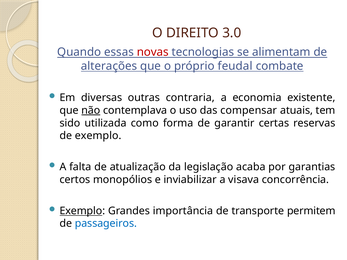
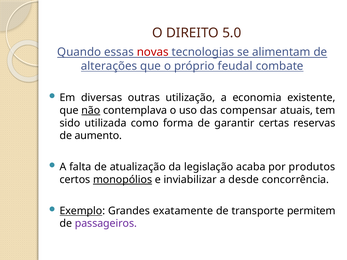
3.0: 3.0 -> 5.0
contraria: contraria -> utilização
de exemplo: exemplo -> aumento
garantias: garantias -> produtos
monopólios underline: none -> present
visava: visava -> desde
importância: importância -> exatamente
passageiros colour: blue -> purple
